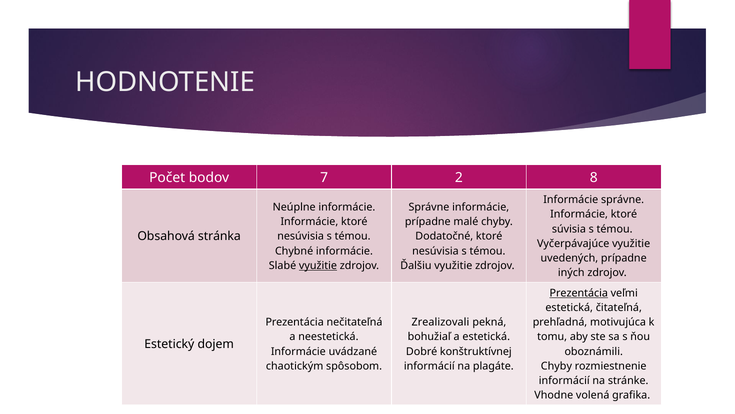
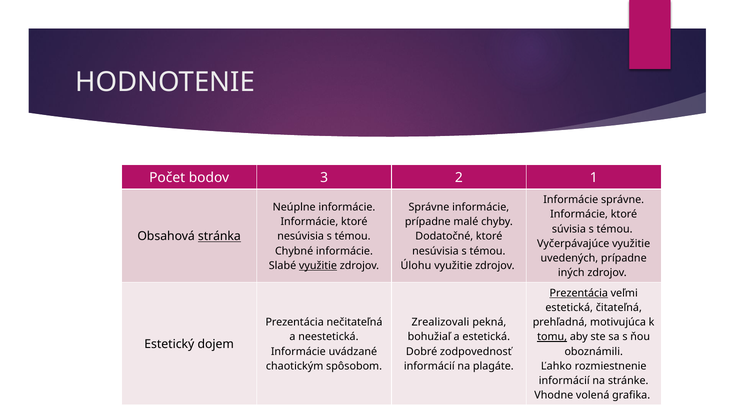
7: 7 -> 3
8: 8 -> 1
stránka underline: none -> present
Ďalšiu: Ďalšiu -> Úlohu
tomu underline: none -> present
konštruktívnej: konštruktívnej -> zodpovednosť
Chyby at (556, 366): Chyby -> Ľahko
